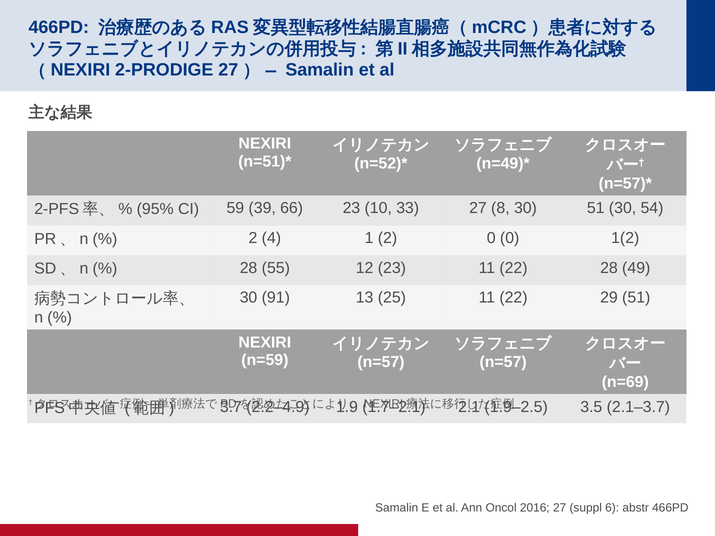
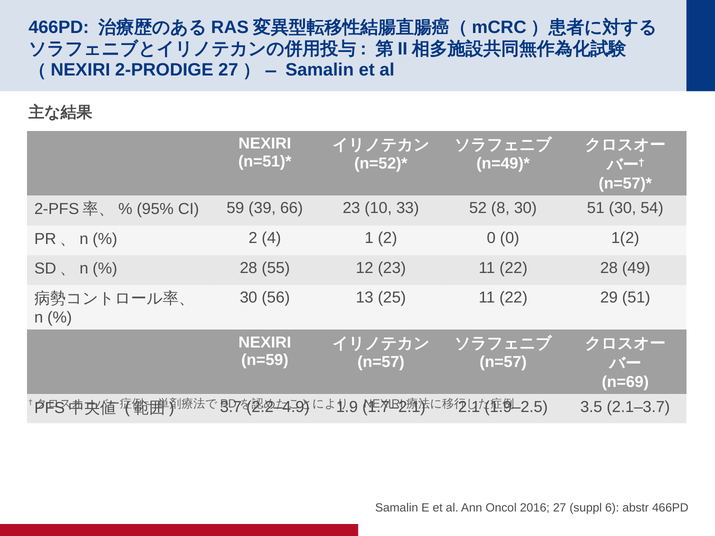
33 27: 27 -> 52
91: 91 -> 56
